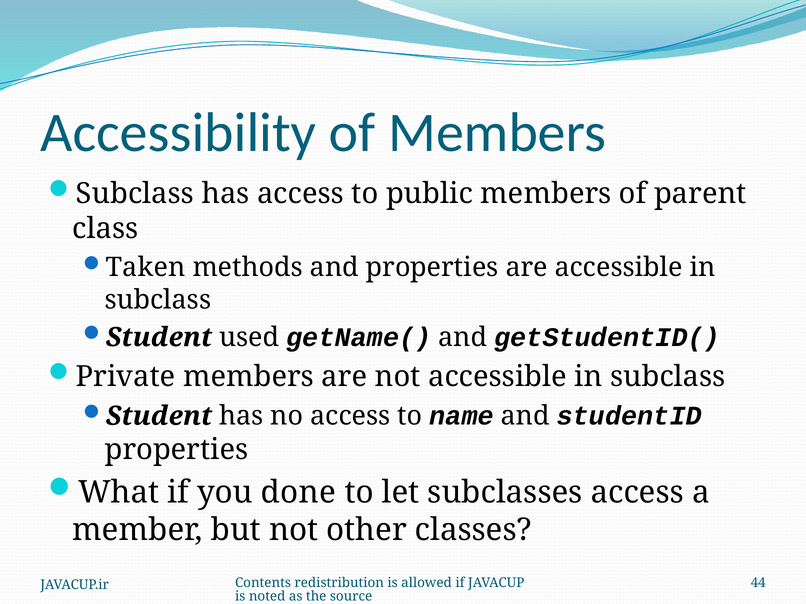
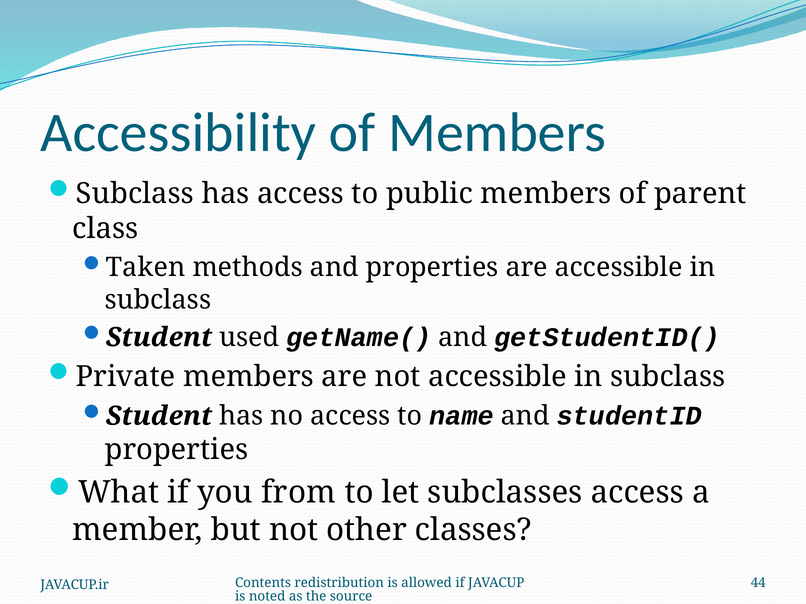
done: done -> from
